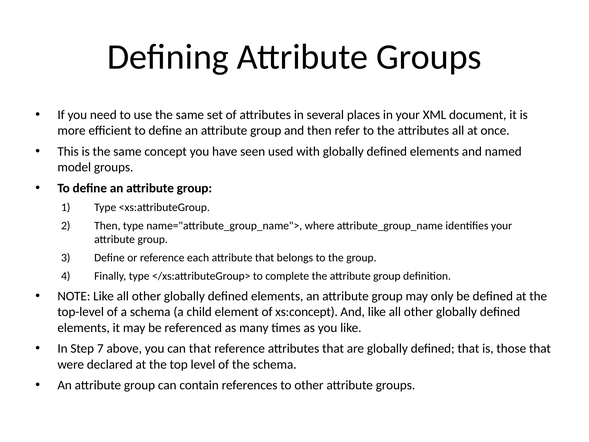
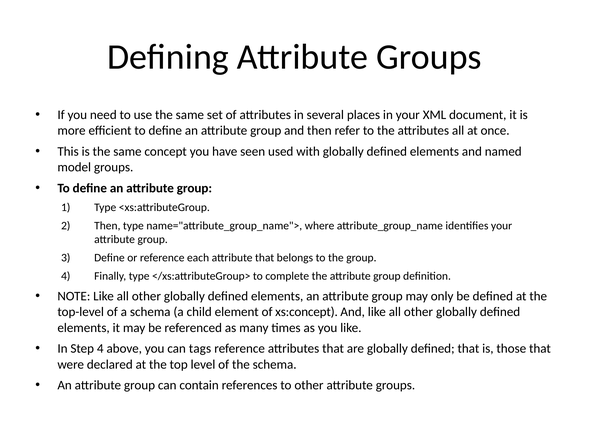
Step 7: 7 -> 4
can that: that -> tags
